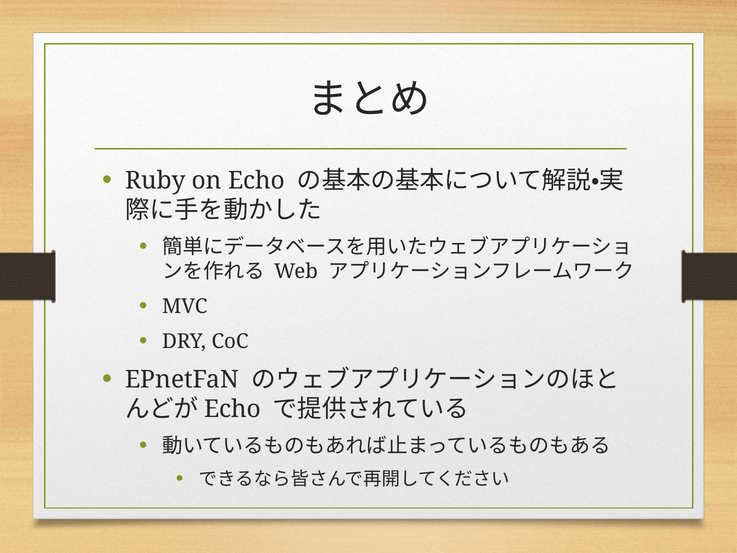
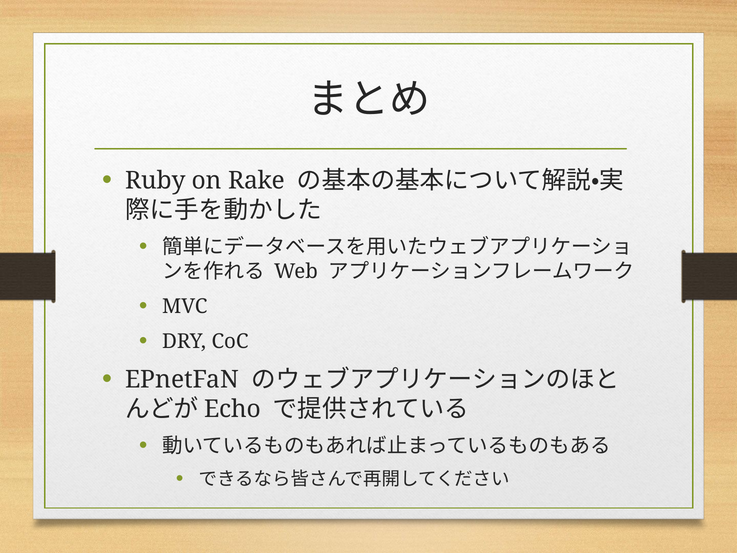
on Echo: Echo -> Rake
